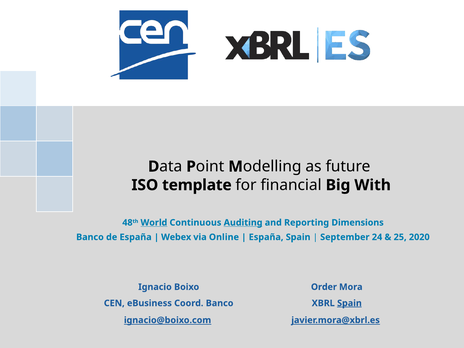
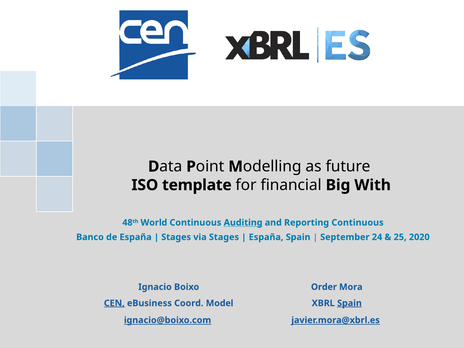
World underline: present -> none
Reporting Dimensions: Dimensions -> Continuous
Webex at (176, 237): Webex -> Stages
via Online: Online -> Stages
CEN underline: none -> present
Coord Banco: Banco -> Model
